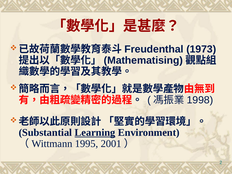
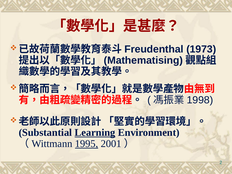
1995 underline: none -> present
